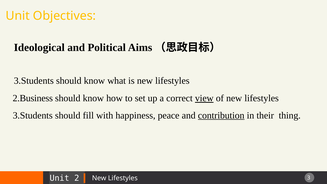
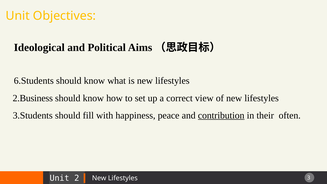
3.Students at (34, 81): 3.Students -> 6.Students
view underline: present -> none
thing: thing -> often
